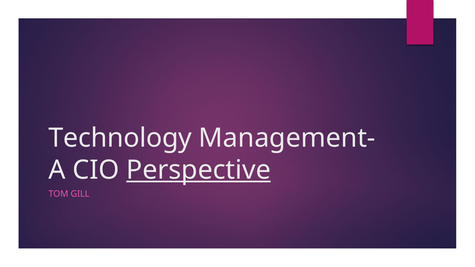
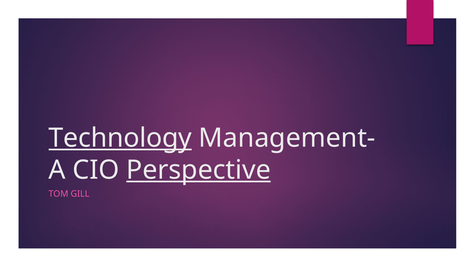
Technology underline: none -> present
